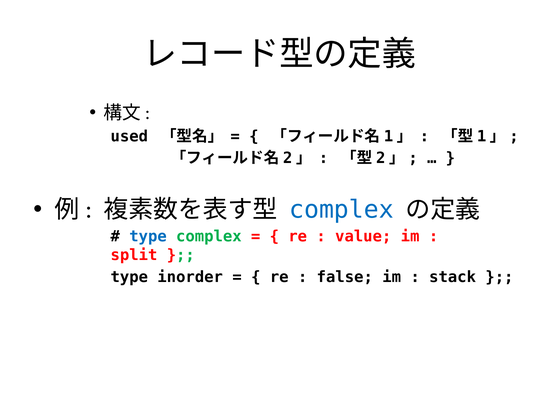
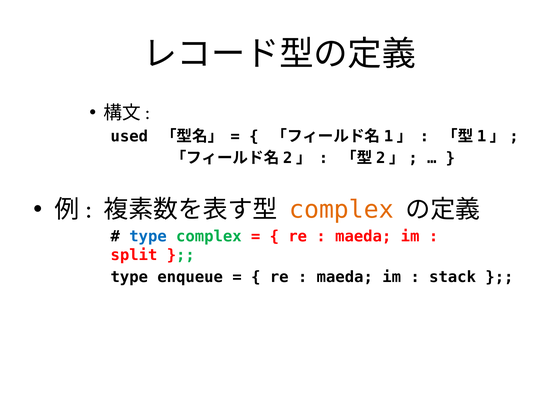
complex at (341, 210) colour: blue -> orange
value at (363, 237): value -> maeda
inorder: inorder -> enqueue
false at (345, 277): false -> maeda
